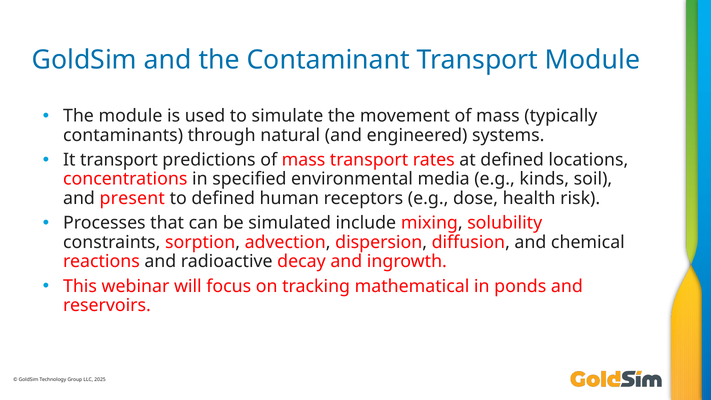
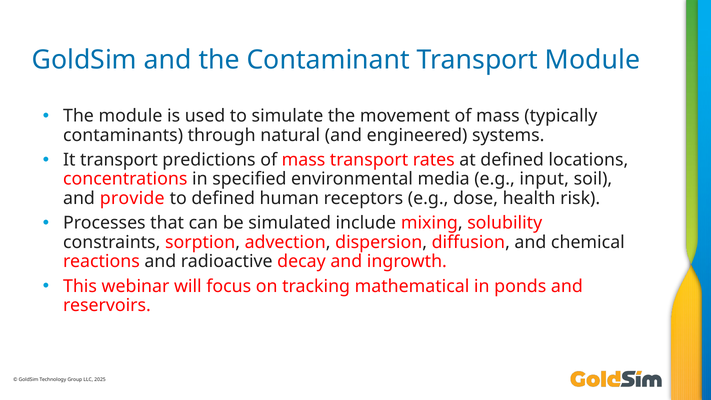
kinds: kinds -> input
present: present -> provide
